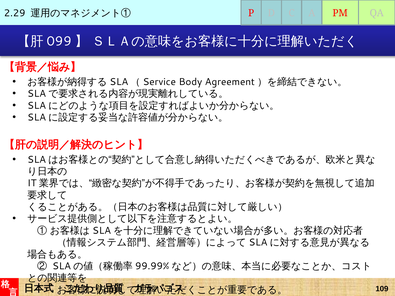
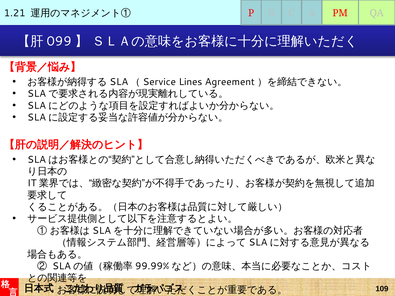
2.29: 2.29 -> 1.21
Body: Body -> Lines
